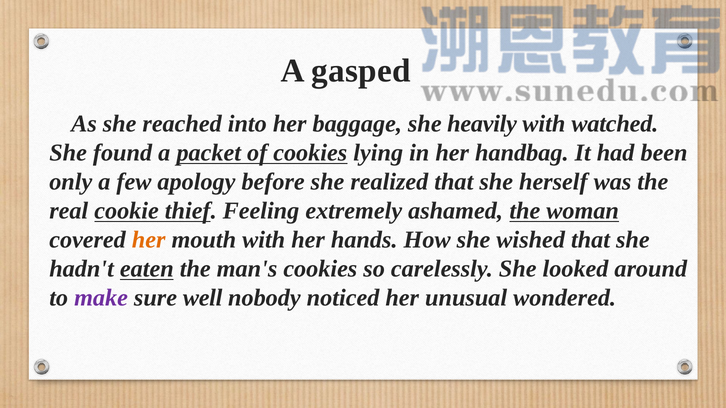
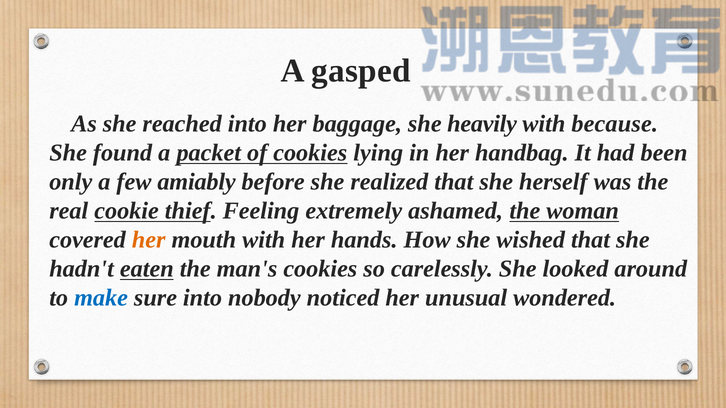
watched: watched -> because
apology: apology -> amiably
make colour: purple -> blue
sure well: well -> into
